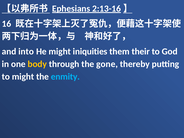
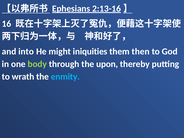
their: their -> then
body colour: yellow -> light green
gone: gone -> upon
to might: might -> wrath
